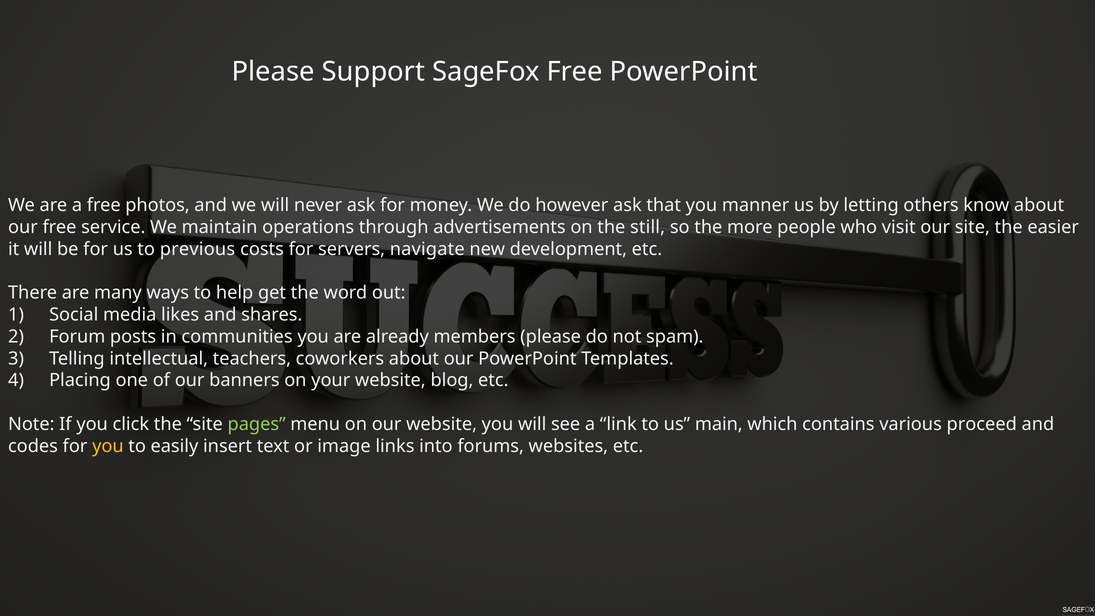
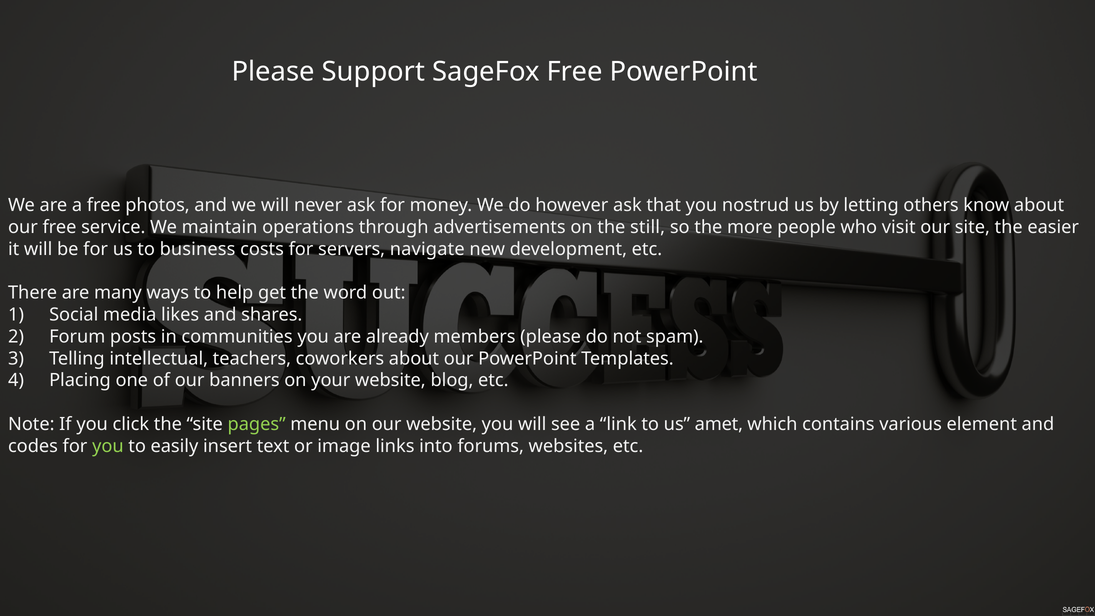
manner: manner -> nostrud
previous: previous -> business
main: main -> amet
proceed: proceed -> element
you at (108, 446) colour: yellow -> light green
